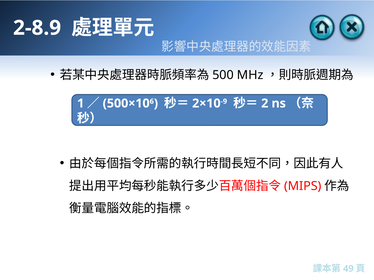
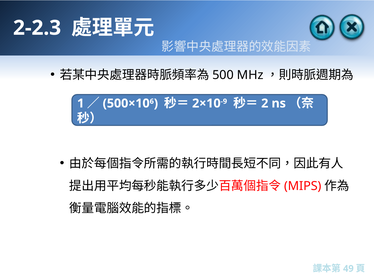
2-8.9: 2-8.9 -> 2-2.3
